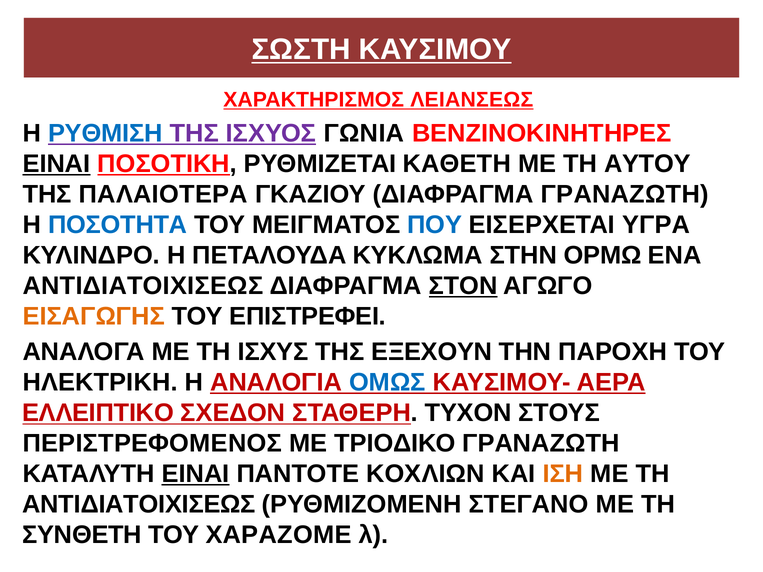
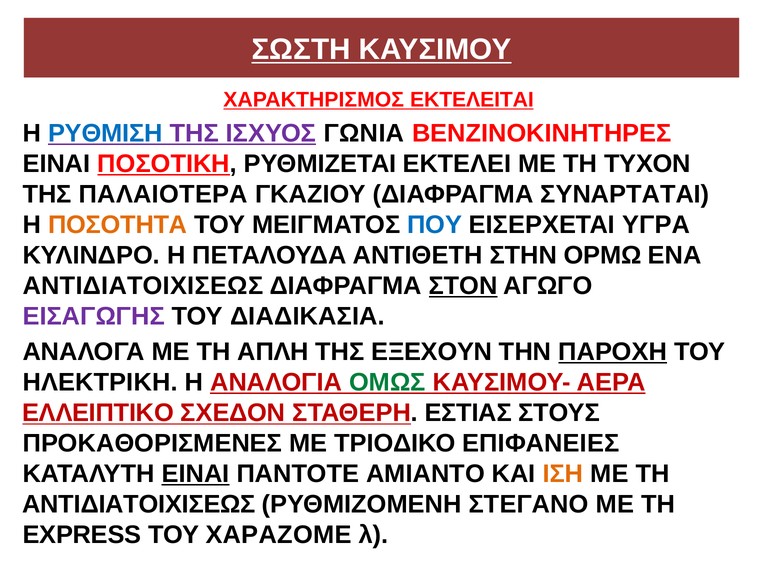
ΛΕΙΑΝΣΕΩΣ: ΛΕΙΑΝΣΕΩΣ -> ΕΚΤΕΛΕΙΤΑΙ
ΕΙΝΑΙ at (56, 164) underline: present -> none
ΚΑΘΕΤΗ: ΚΑΘΕΤΗ -> ΕΚΤΕΛΕΙ
ΑΥΤΟΥ: ΑΥΤΟΥ -> ΤΥΧΟΝ
ΔΙΑΦΡΑΓΜΑ ΓΡΑΝΑΖΩΤΗ: ΓΡΑΝΑΖΩΤΗ -> ΣΥΝΑΡΤΑΤΑΙ
ΠΟΣΟΤΗΤΑ colour: blue -> orange
ΚΥΚΛΩΜΑ: ΚΥΚΛΩΜΑ -> ΑΝΤΙΘΕΤΗ
ΕΙΣΑΓΩΓΗΣ colour: orange -> purple
ΕΠΙΣΤΡΕΦΕΙ: ΕΠΙΣΤΡΕΦΕΙ -> ΔΙΑΔΙΚΑΣΙΑ
ΙΣΧΥΣ: ΙΣΧΥΣ -> ΑΠΛΗ
ΠΑΡΟΧΗ underline: none -> present
ΟΜΩΣ colour: blue -> green
ΤΥΧΟΝ: ΤΥΧΟΝ -> ΕΣΤΙΑΣ
ΠΕΡΙΣΤΡΕΦΟΜΕΝΟΣ: ΠΕΡΙΣΤΡΕΦΟΜΕΝΟΣ -> ΠΡΟΚΑΘΟΡΙΣΜΕΝΕΣ
ΤΡΙΟΔΙΚΟ ΓΡΑΝΑΖΩΤΗ: ΓΡΑΝΑΖΩΤΗ -> ΕΠΙΦΑΝΕΙΕΣ
ΚΟΧΛΙΩΝ: ΚΟΧΛΙΩΝ -> ΑΜΙΑΝΤΟ
ΣΥΝΘΕΤΗ: ΣΥΝΘΕΤΗ -> EXPRESS
